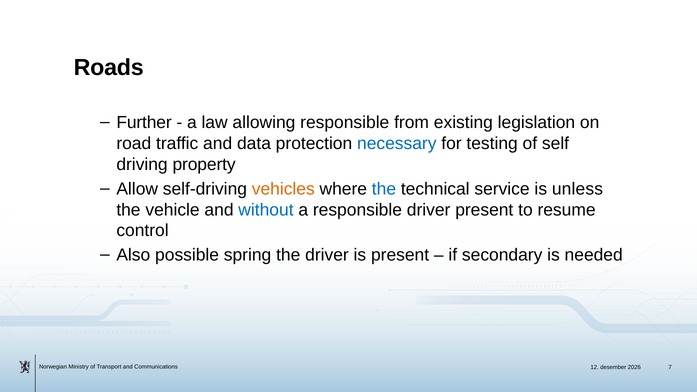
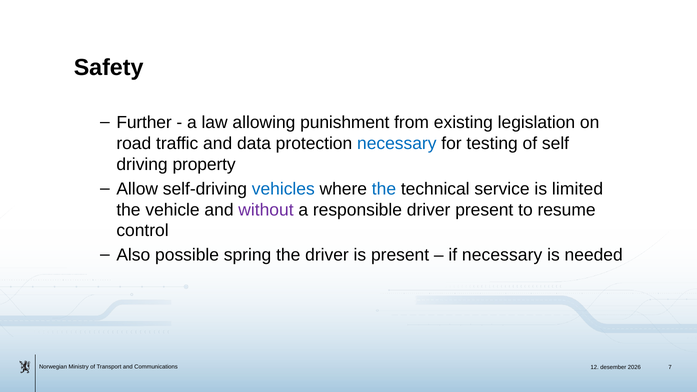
Roads: Roads -> Safety
allowing responsible: responsible -> punishment
vehicles colour: orange -> blue
unless: unless -> limited
without colour: blue -> purple
if secondary: secondary -> necessary
